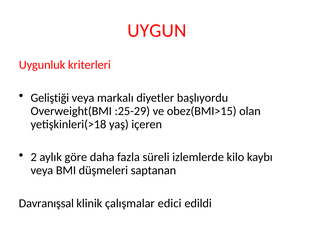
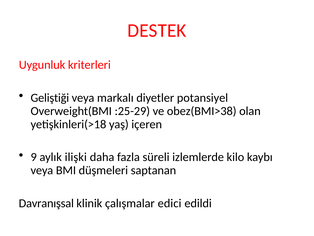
UYGUN: UYGUN -> DESTEK
başlıyordu: başlıyordu -> potansiyel
obez(BMI>15: obez(BMI>15 -> obez(BMI>38
2: 2 -> 9
göre: göre -> ilişki
